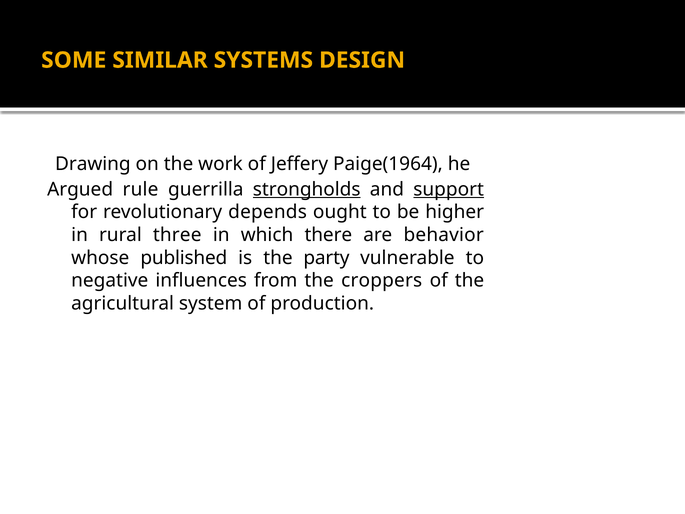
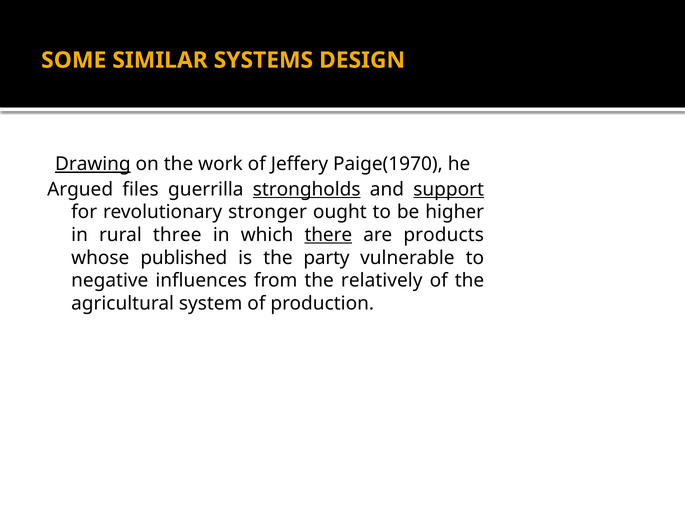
Drawing underline: none -> present
Paige(1964: Paige(1964 -> Paige(1970
rule: rule -> files
depends: depends -> stronger
there underline: none -> present
behavior: behavior -> products
croppers: croppers -> relatively
